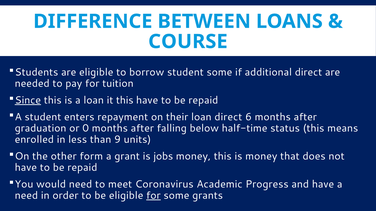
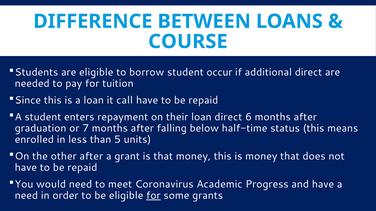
student some: some -> occur
Since underline: present -> none
it this: this -> call
0: 0 -> 7
9: 9 -> 5
other form: form -> after
is jobs: jobs -> that
